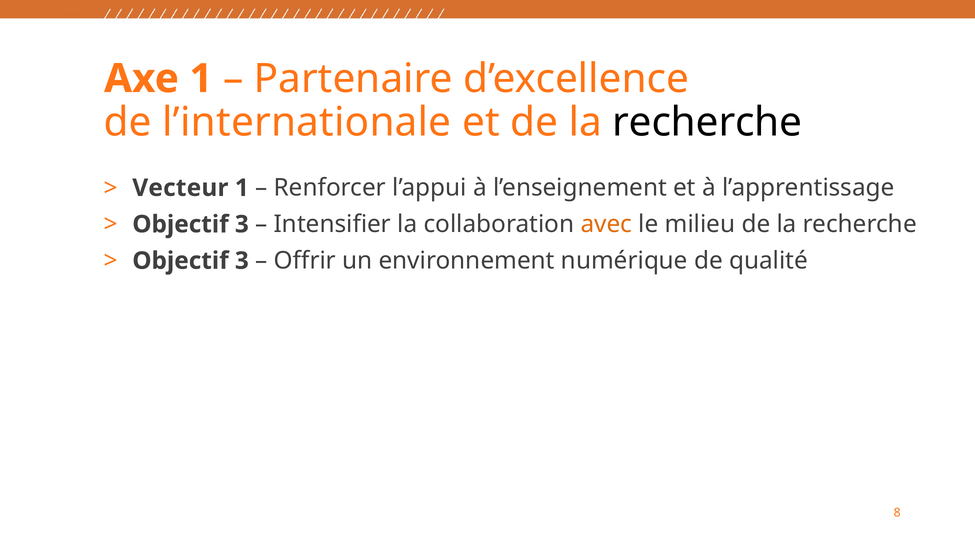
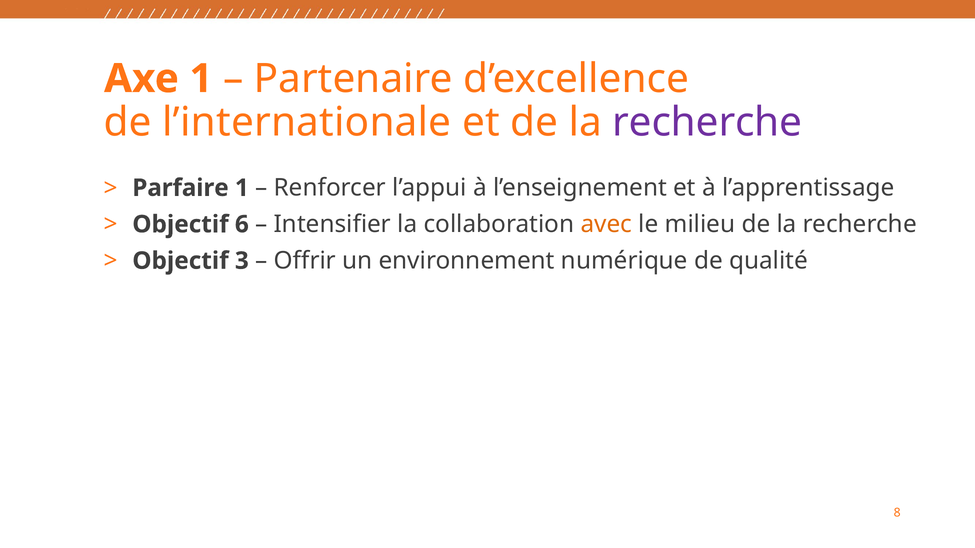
recherche at (707, 123) colour: black -> purple
Vecteur: Vecteur -> Parfaire
3 at (242, 225): 3 -> 6
